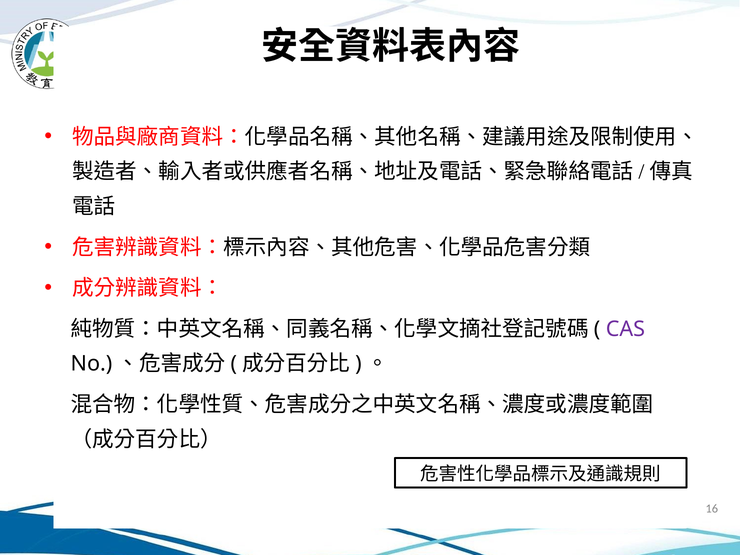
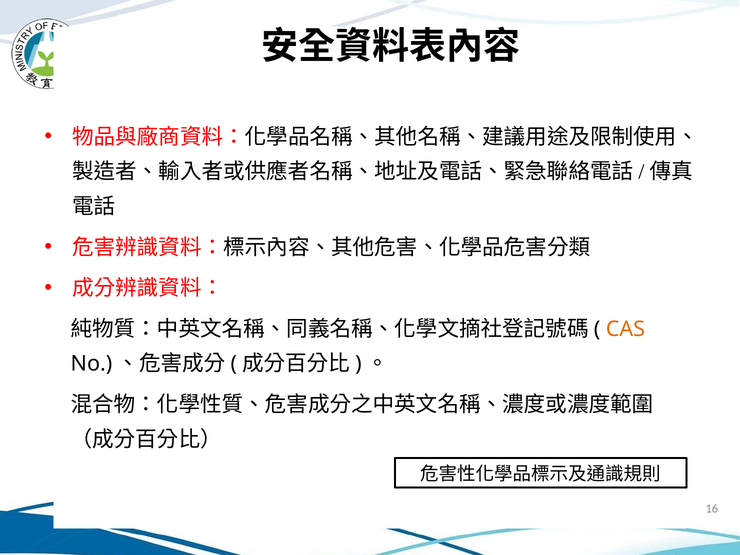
CAS colour: purple -> orange
